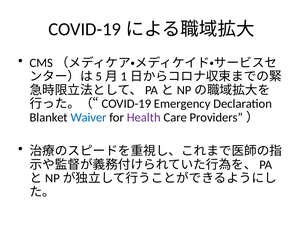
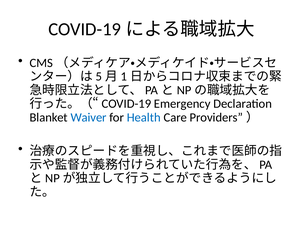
Health colour: purple -> blue
